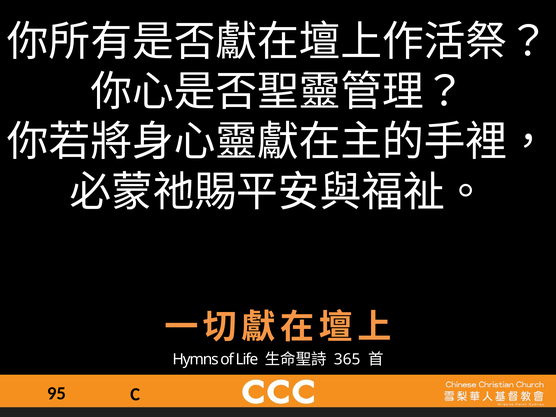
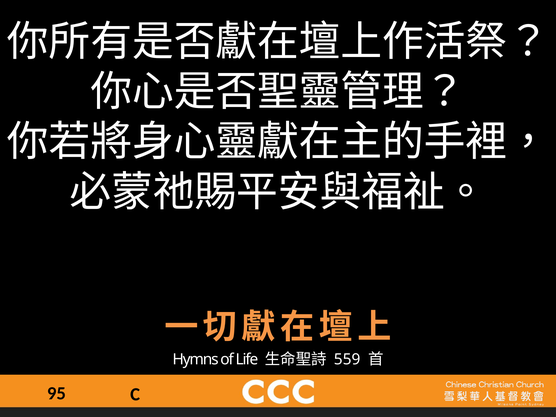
365: 365 -> 559
